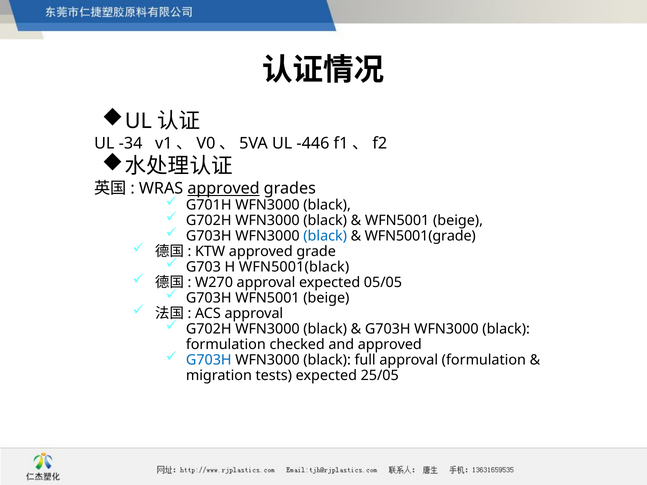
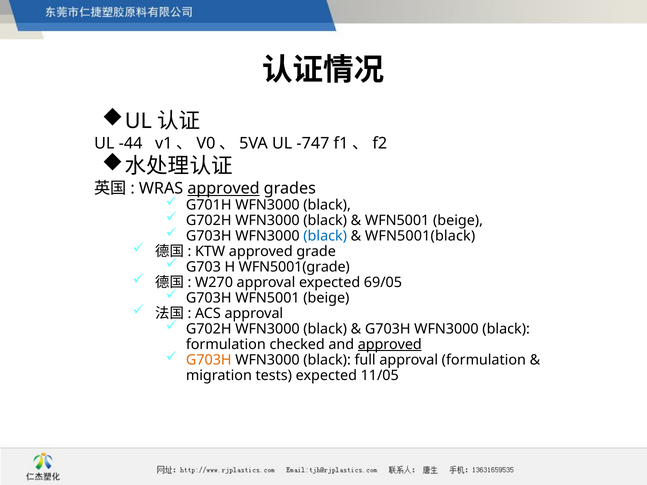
-34: -34 -> -44
-446: -446 -> -747
WFN5001(grade: WFN5001(grade -> WFN5001(black
WFN5001(black: WFN5001(black -> WFN5001(grade
05/05: 05/05 -> 69/05
approved at (390, 345) underline: none -> present
G703H at (209, 360) colour: blue -> orange
25/05: 25/05 -> 11/05
